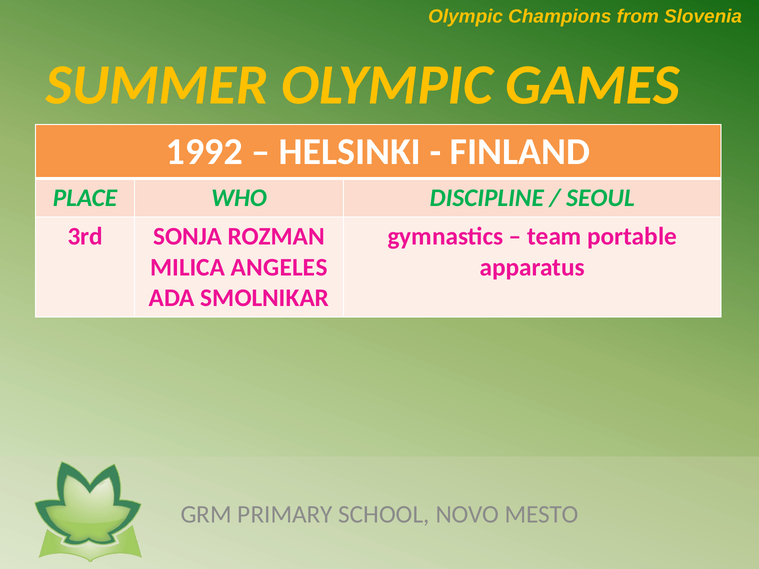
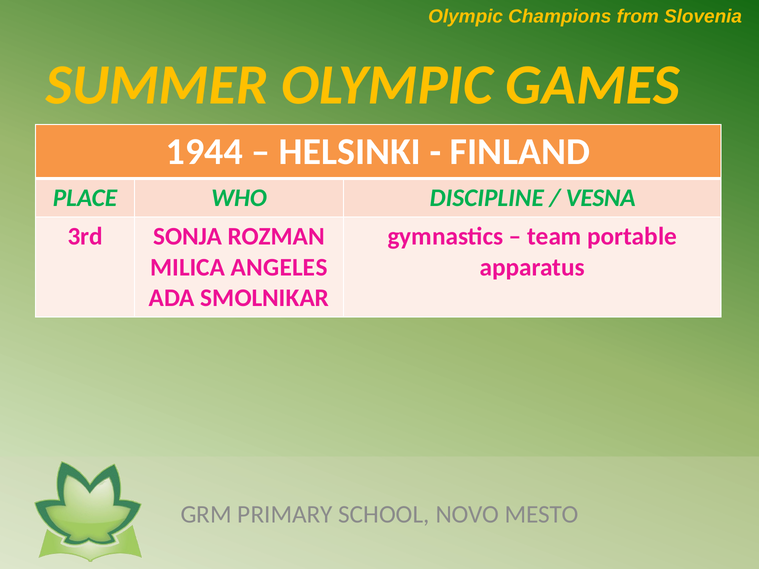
1992: 1992 -> 1944
SEOUL: SEOUL -> VESNA
